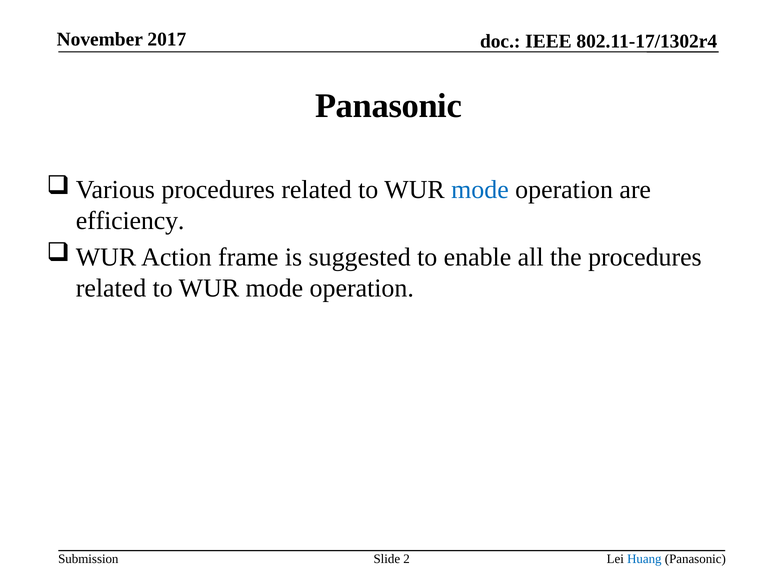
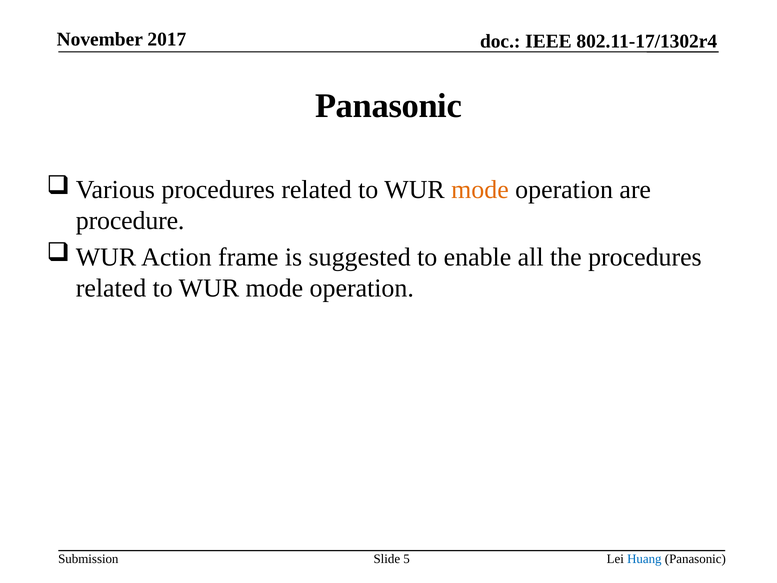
mode at (480, 190) colour: blue -> orange
efficiency: efficiency -> procedure
2: 2 -> 5
